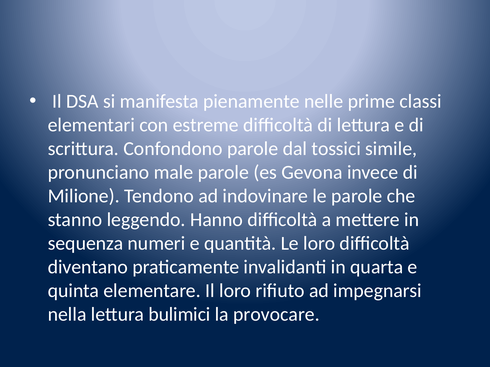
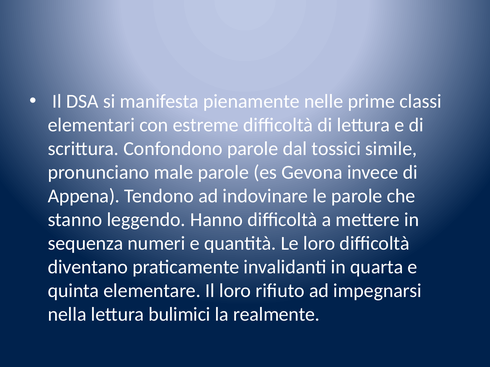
Milione: Milione -> Appena
provocare: provocare -> realmente
